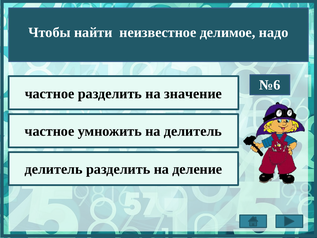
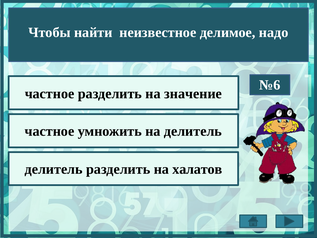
деление: деление -> халатов
